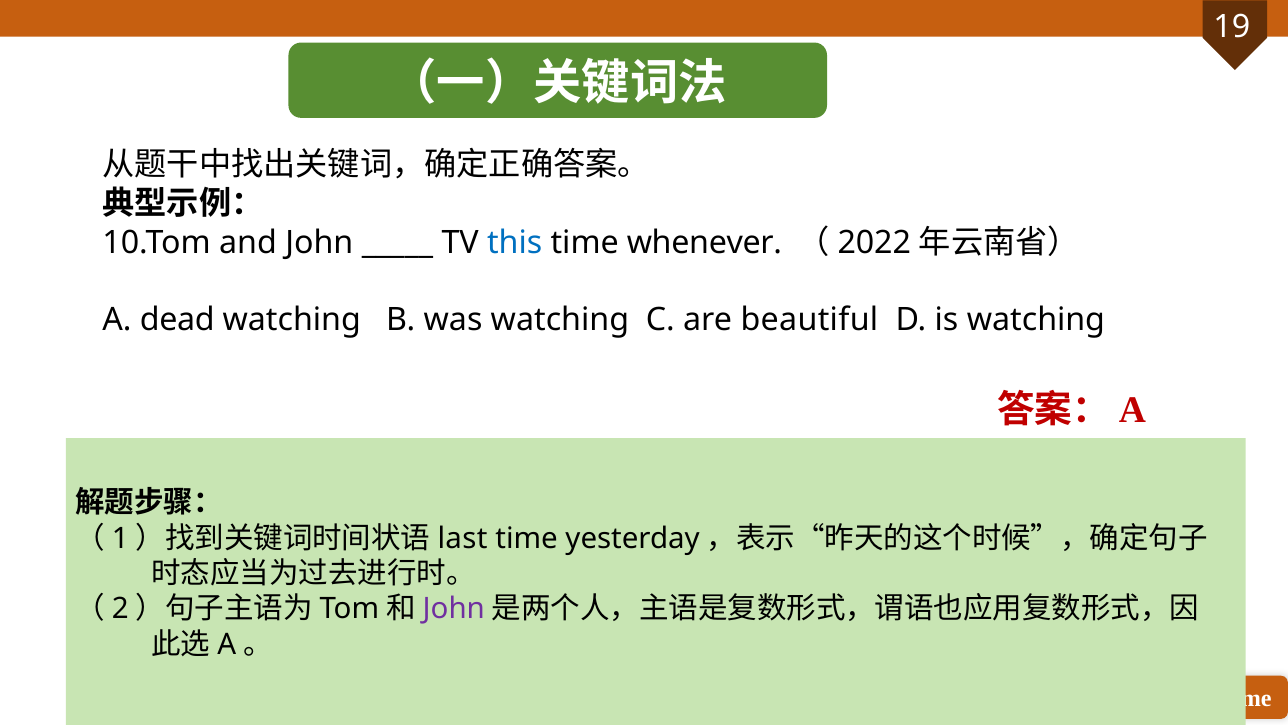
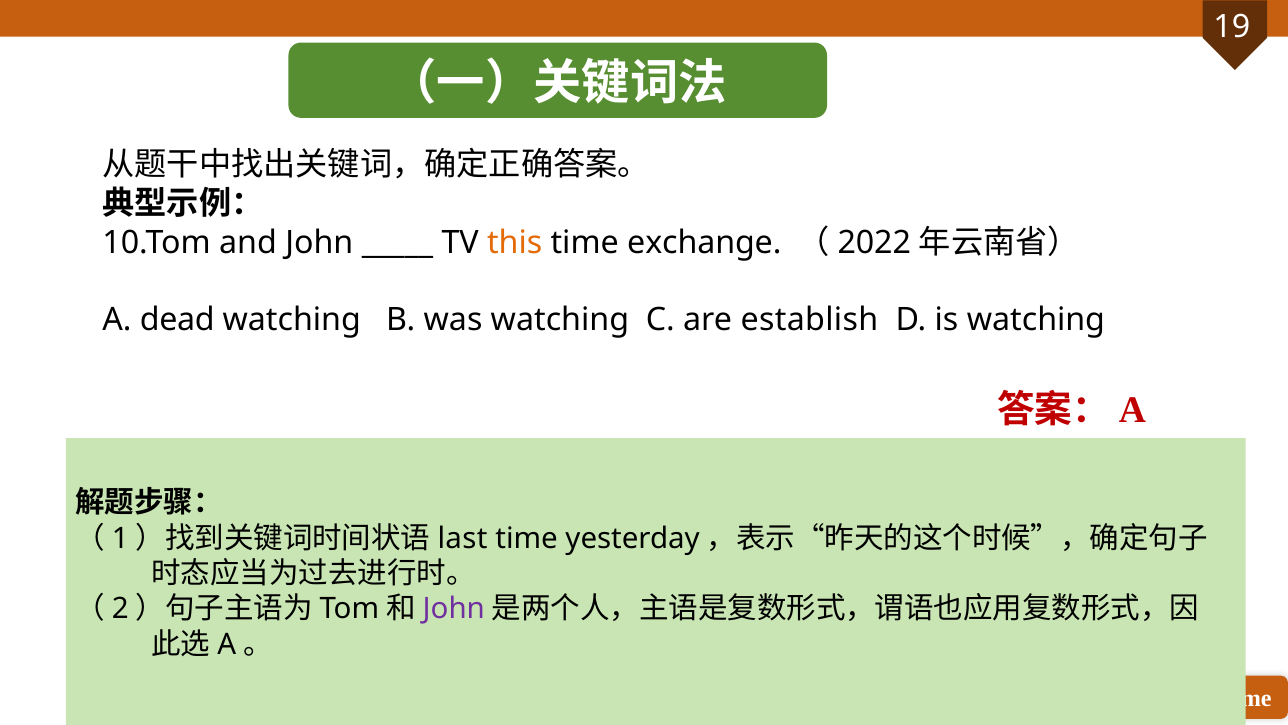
this colour: blue -> orange
whenever: whenever -> exchange
beautiful: beautiful -> establish
